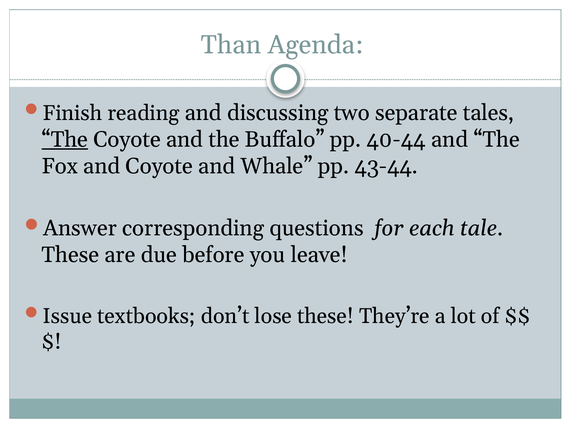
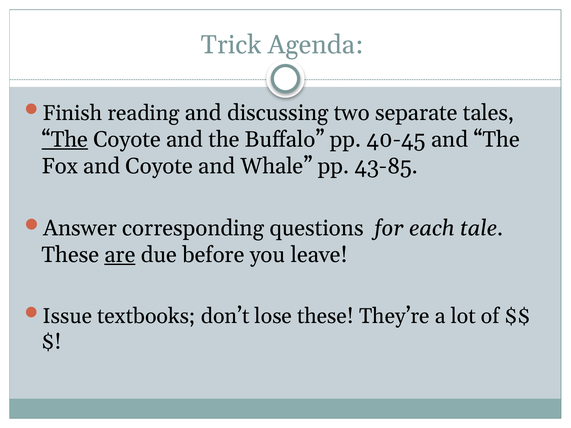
Than: Than -> Trick
40-44: 40-44 -> 40-45
43-44: 43-44 -> 43-85
are underline: none -> present
